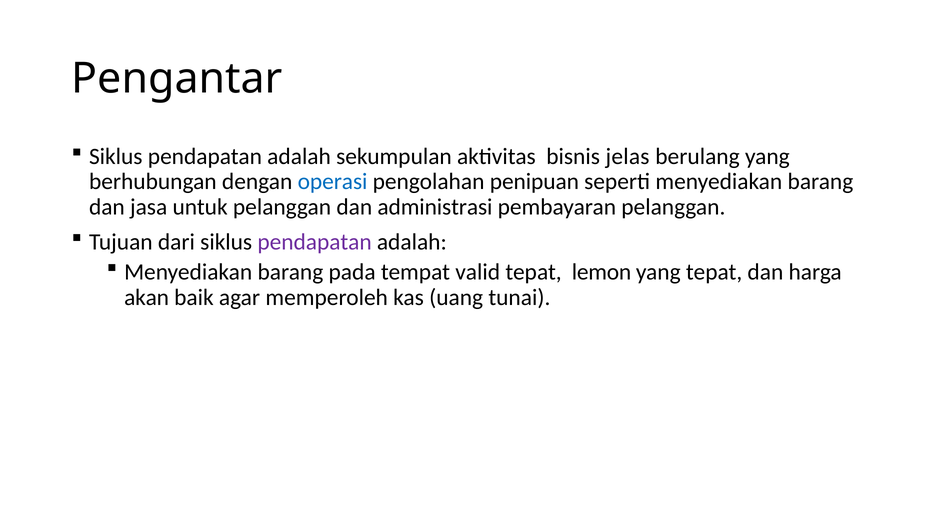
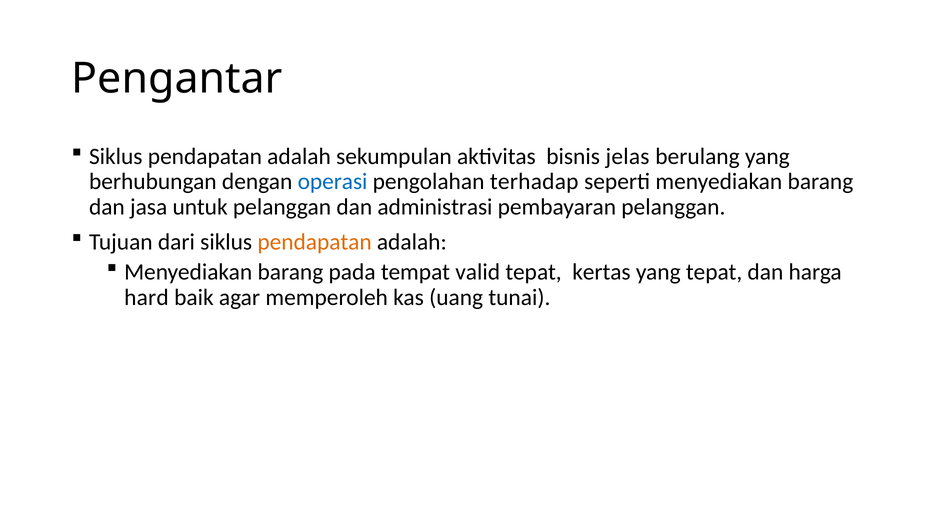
penipuan: penipuan -> terhadap
pendapatan at (315, 242) colour: purple -> orange
lemon: lemon -> kertas
akan: akan -> hard
